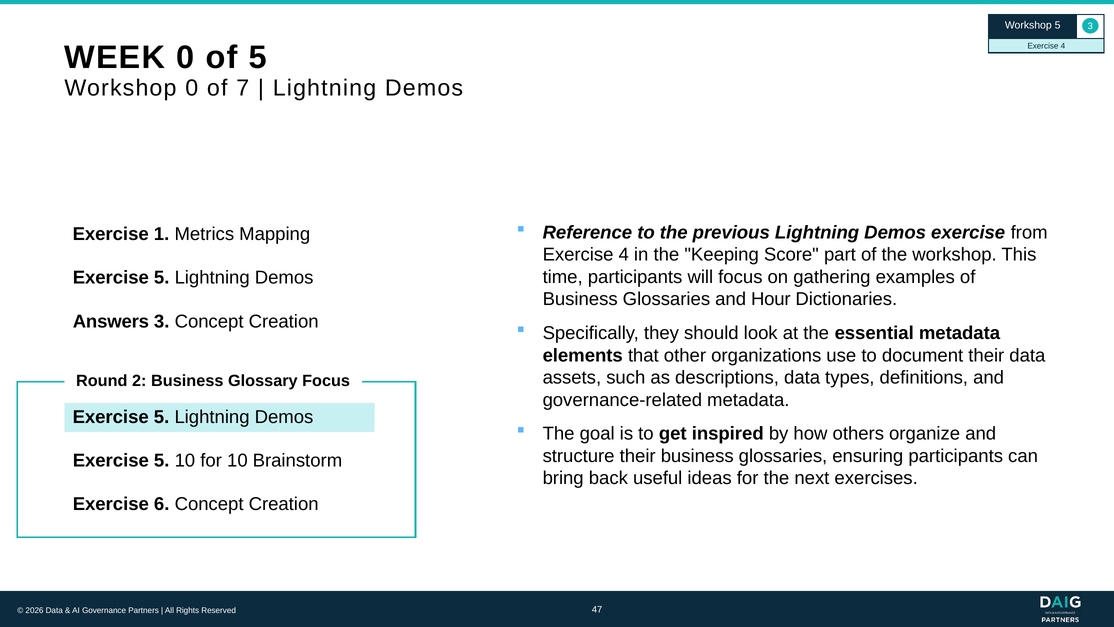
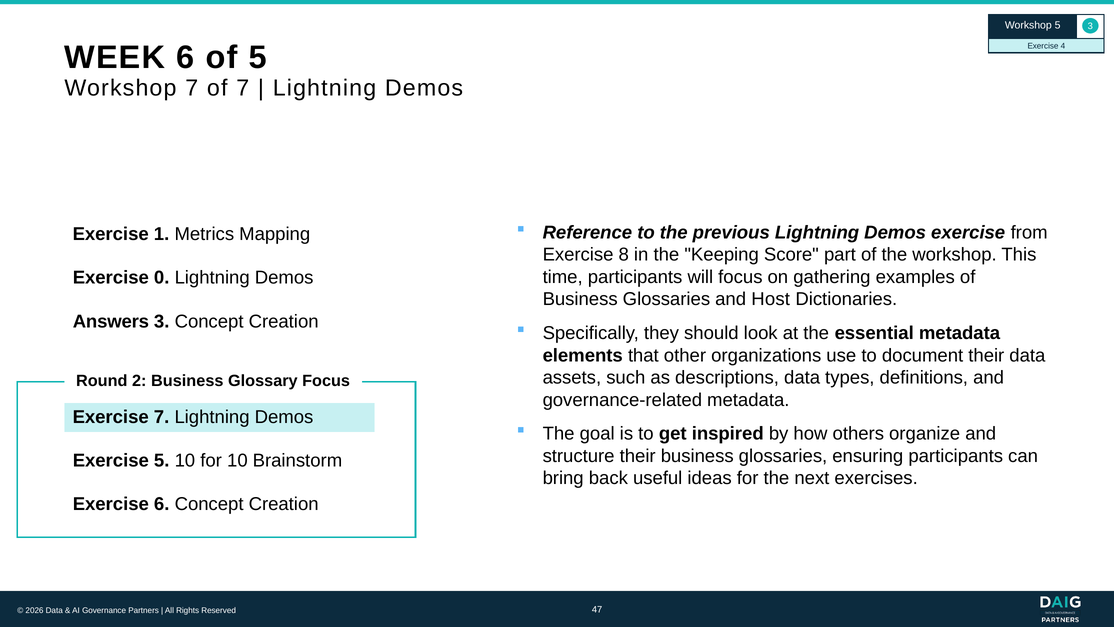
WEEK 0: 0 -> 6
Workshop 0: 0 -> 7
4 at (624, 255): 4 -> 8
5 at (162, 278): 5 -> 0
Hour: Hour -> Host
5 at (162, 417): 5 -> 7
